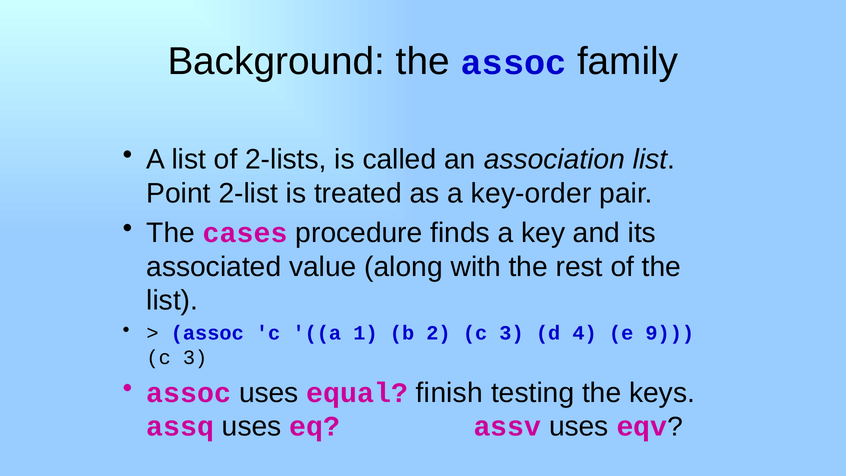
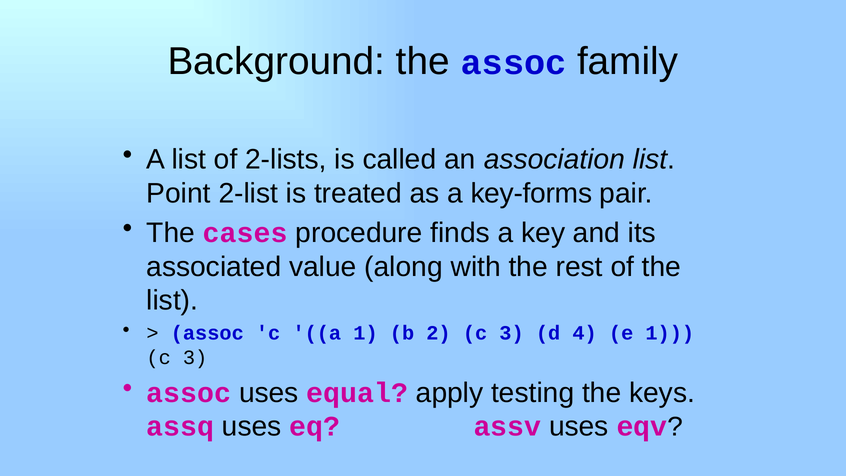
key-order: key-order -> key-forms
e 9: 9 -> 1
finish: finish -> apply
